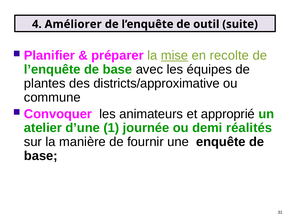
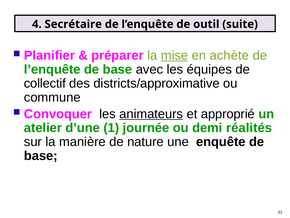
Améliorer: Améliorer -> Secrétaire
recolte: recolte -> achète
plantes: plantes -> collectif
animateurs underline: none -> present
fournir: fournir -> nature
